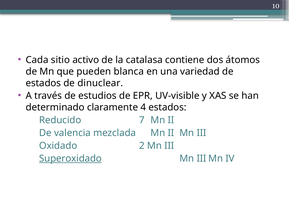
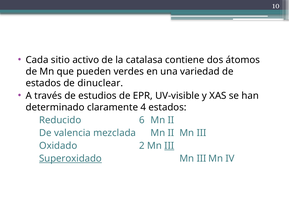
blanca: blanca -> verdes
7: 7 -> 6
III at (169, 146) underline: none -> present
